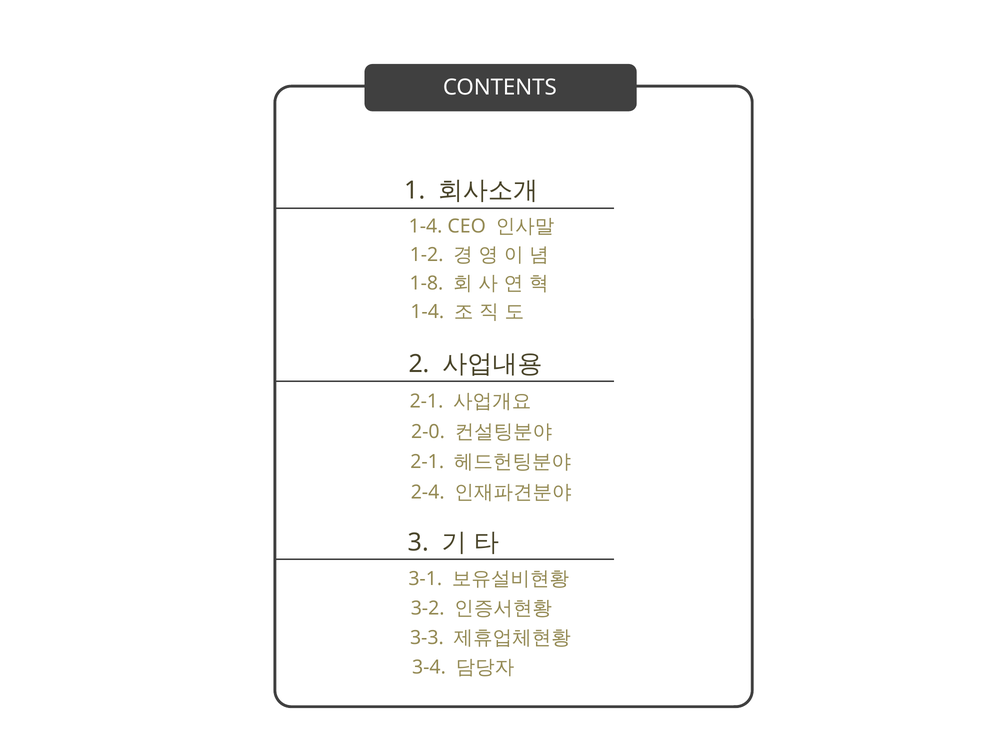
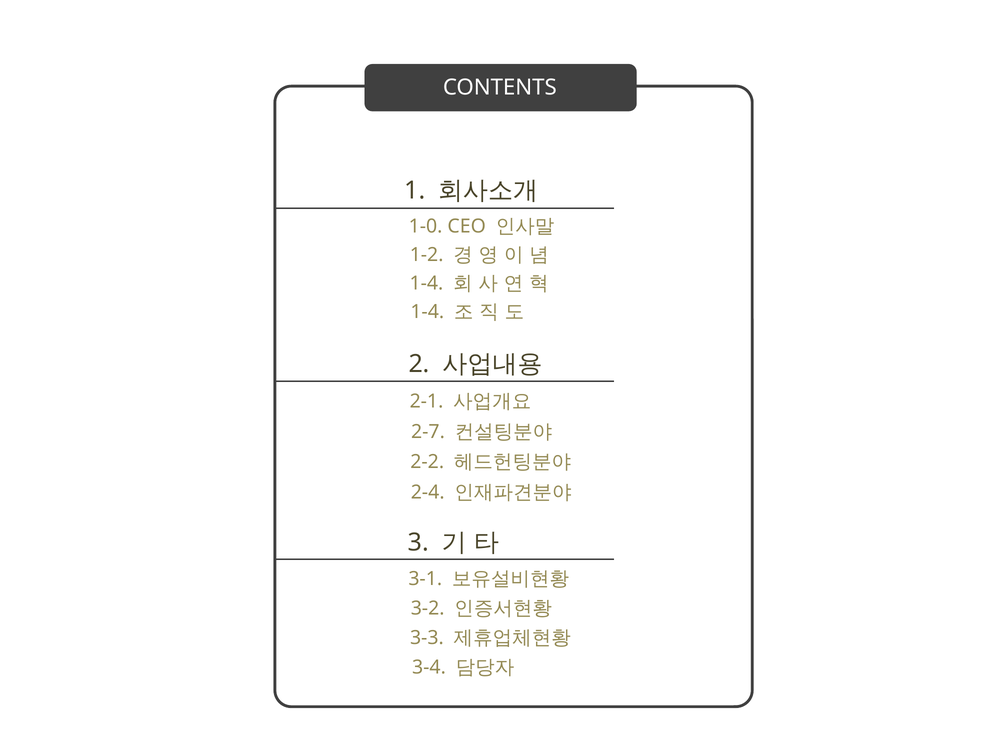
1-4 at (426, 226): 1-4 -> 1-0
1-8 at (426, 284): 1-8 -> 1-4
2-0: 2-0 -> 2-7
2-1 at (427, 462): 2-1 -> 2-2
